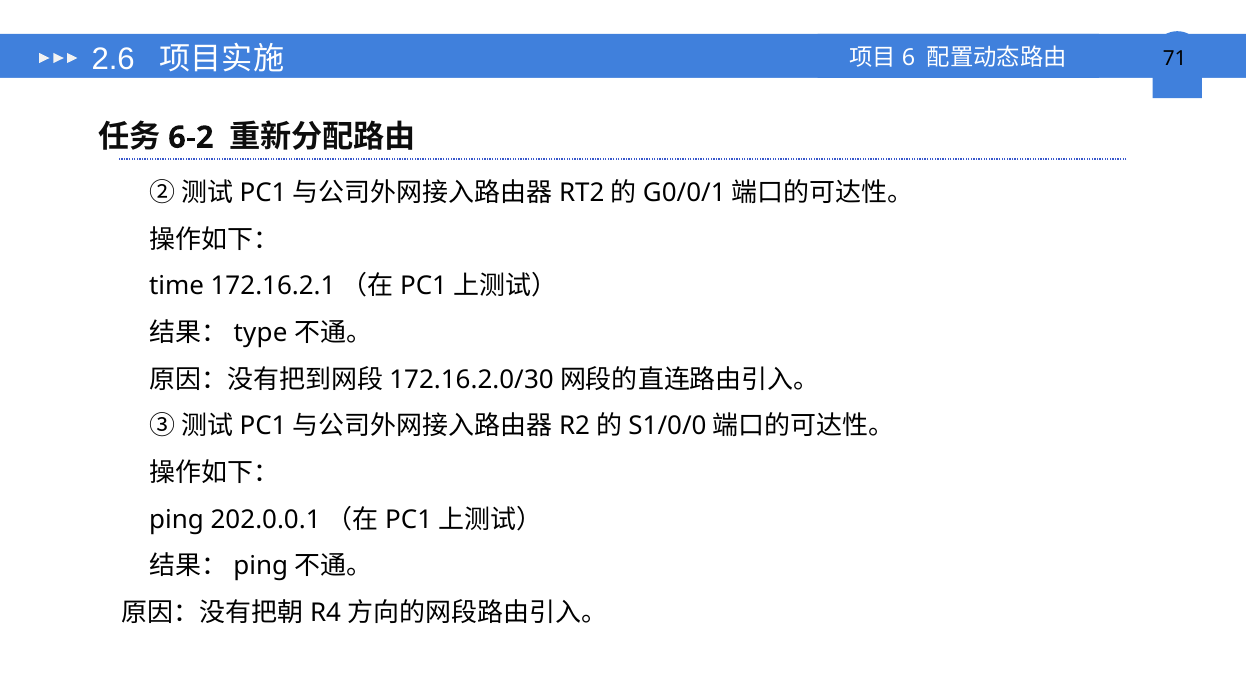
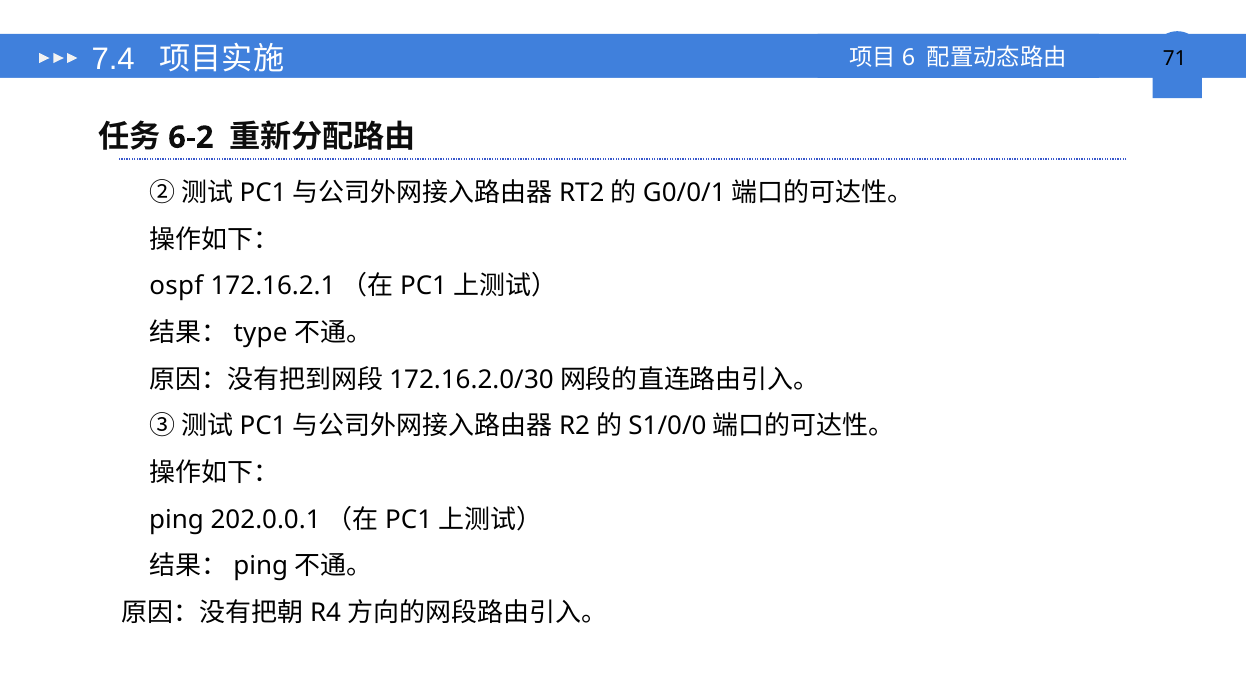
2.6: 2.6 -> 7.4
time: time -> ospf
